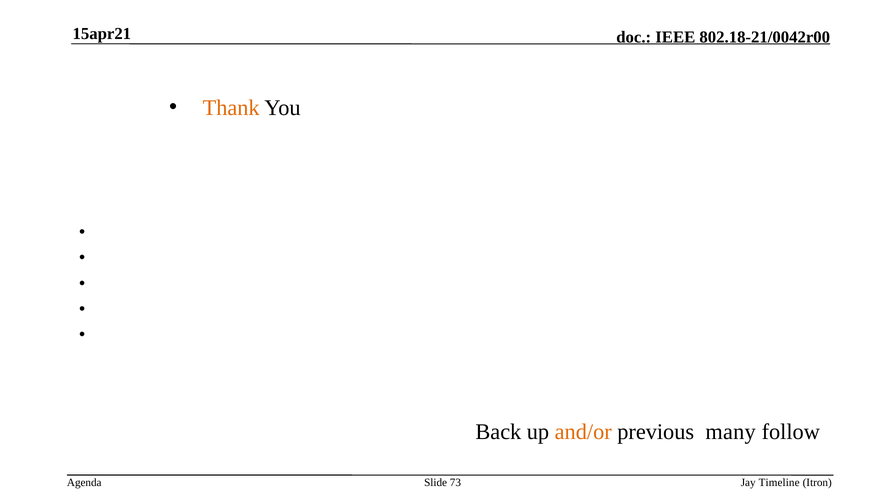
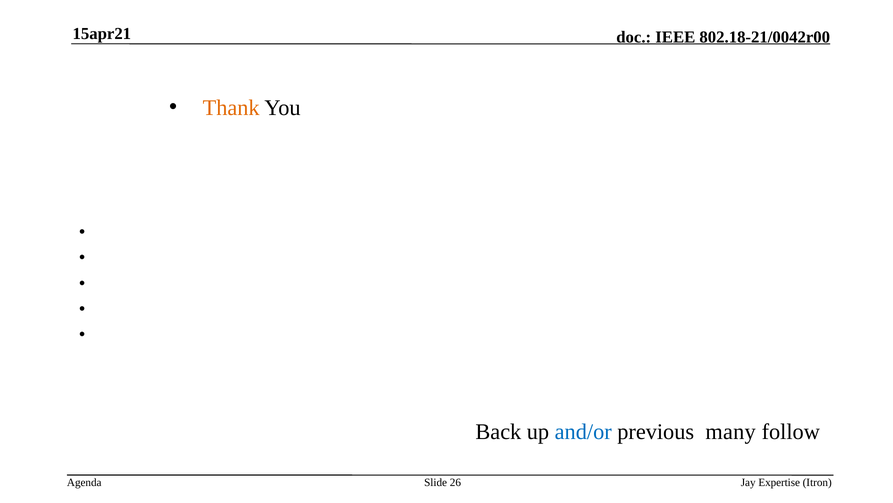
and/or colour: orange -> blue
73: 73 -> 26
Timeline: Timeline -> Expertise
